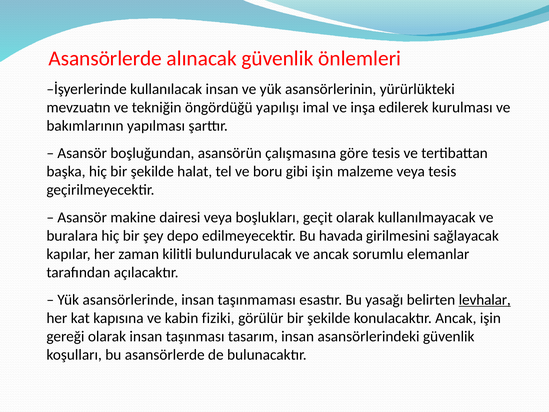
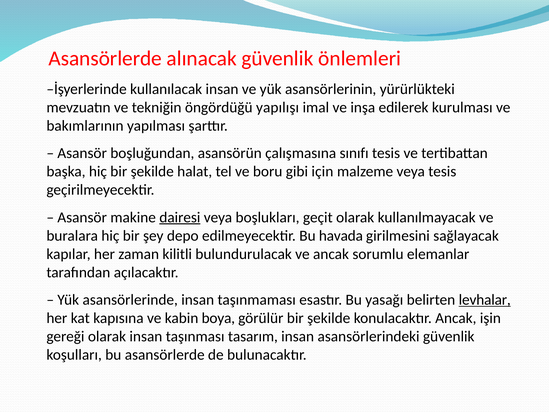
göre: göre -> sınıfı
gibi işin: işin -> için
dairesi underline: none -> present
fiziki: fiziki -> boya
